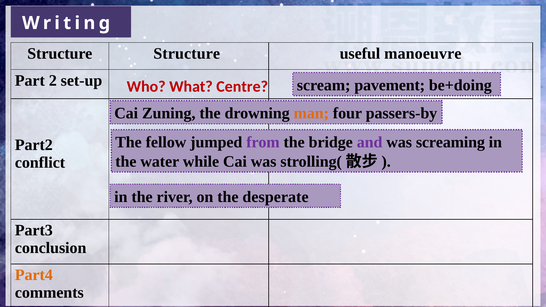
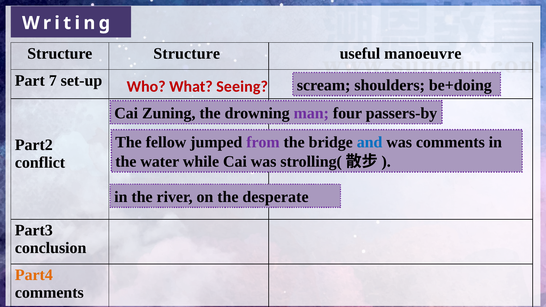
2: 2 -> 7
pavement: pavement -> shoulders
Centre: Centre -> Seeing
man colour: orange -> purple
and colour: purple -> blue
was screaming: screaming -> comments
